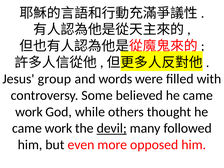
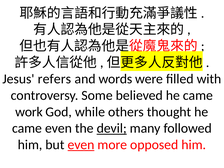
group: group -> refers
work at (59, 128): work -> even
even at (81, 145) underline: none -> present
